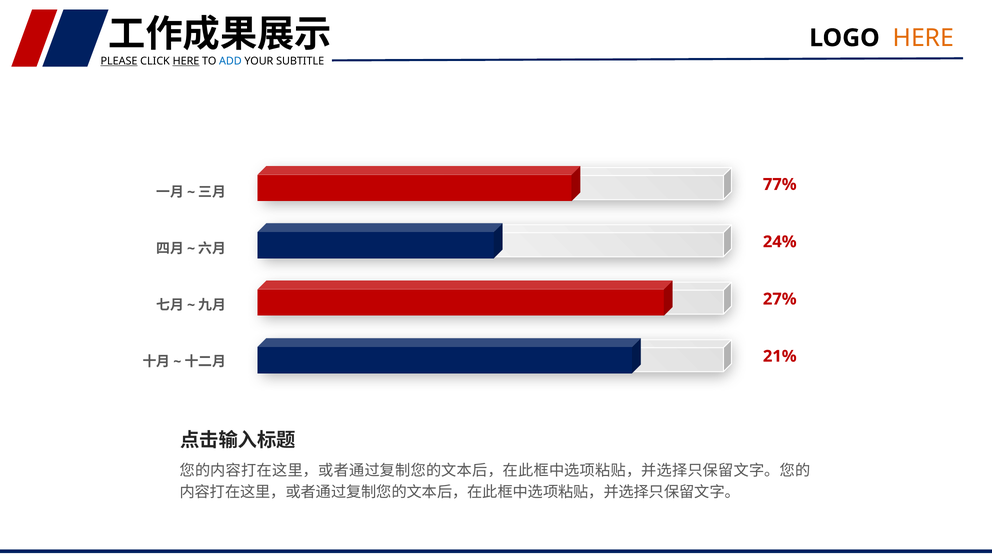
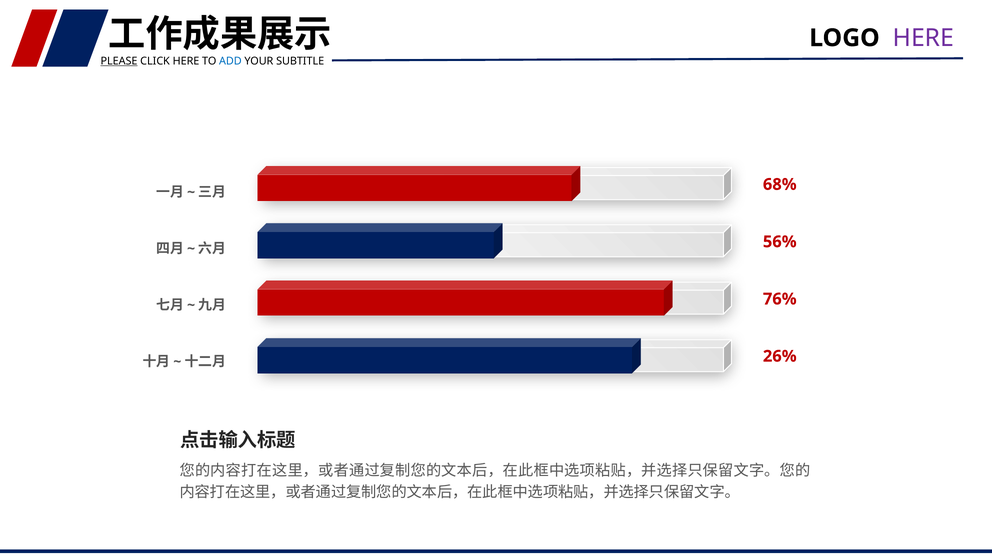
HERE at (923, 38) colour: orange -> purple
HERE at (186, 61) underline: present -> none
77%: 77% -> 68%
24%: 24% -> 56%
27%: 27% -> 76%
21%: 21% -> 26%
